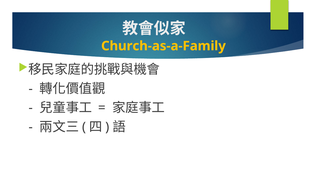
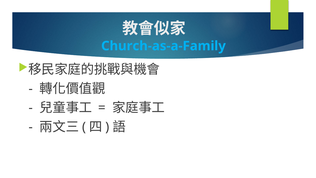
Church-as-a-Family colour: yellow -> light blue
